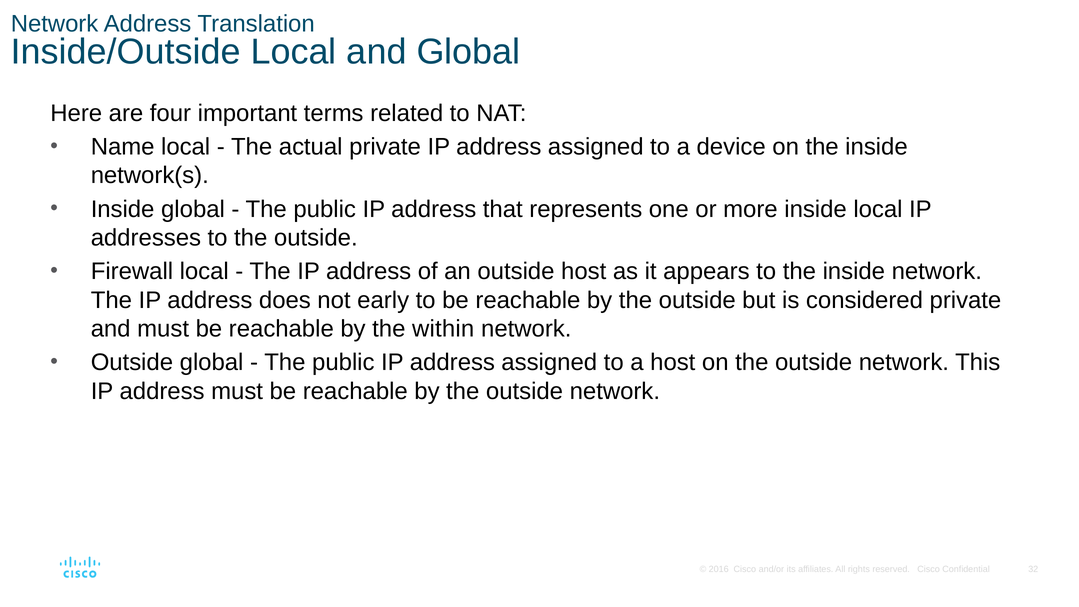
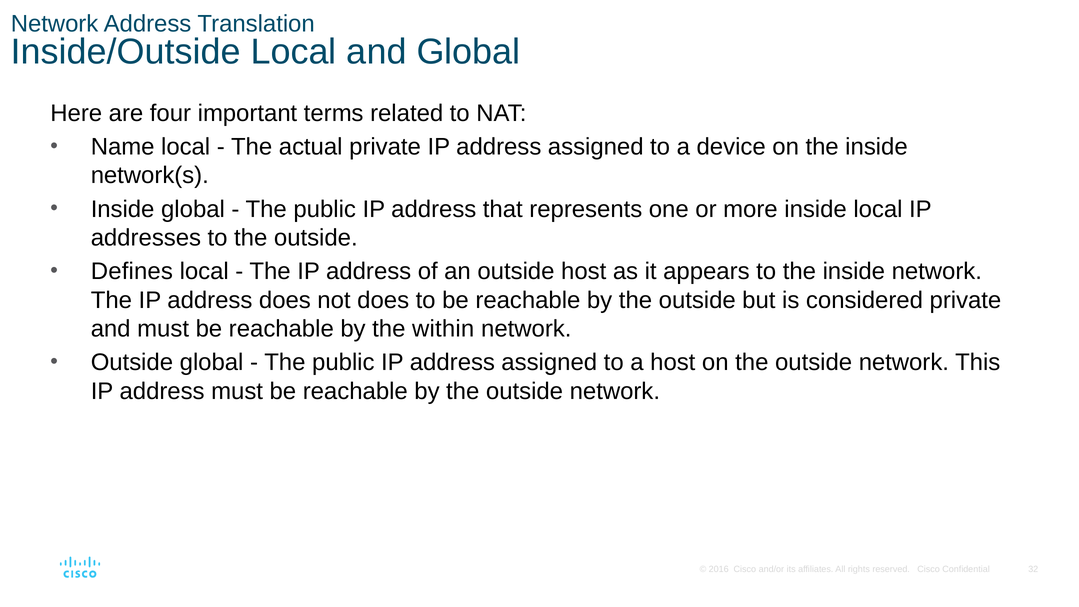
Firewall: Firewall -> Defines
not early: early -> does
